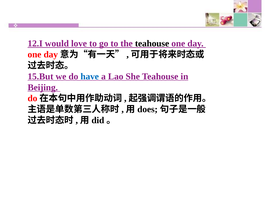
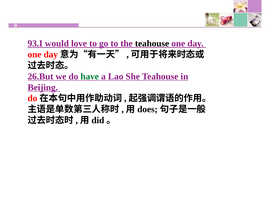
12.I: 12.I -> 93.I
15.But: 15.But -> 26.But
have colour: blue -> green
